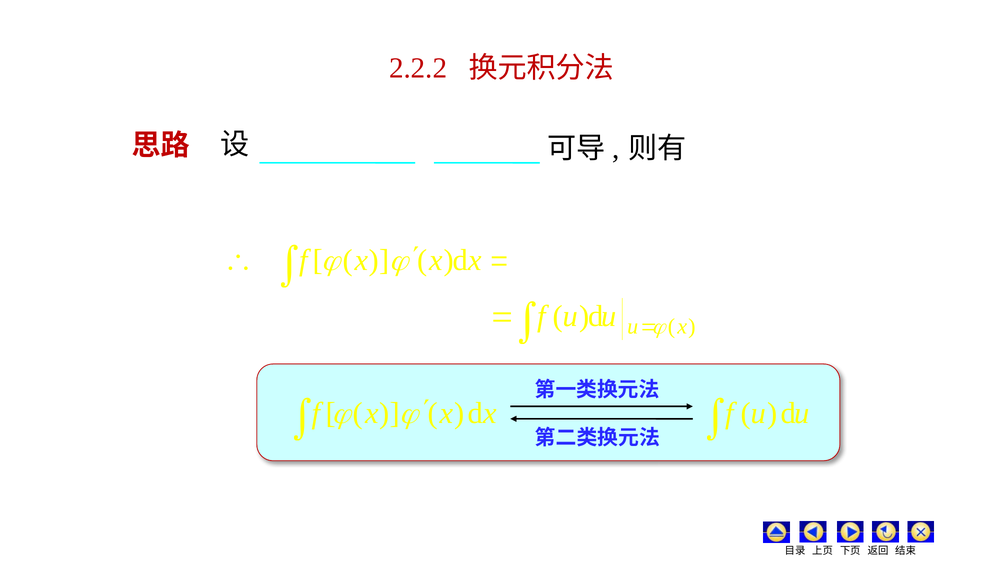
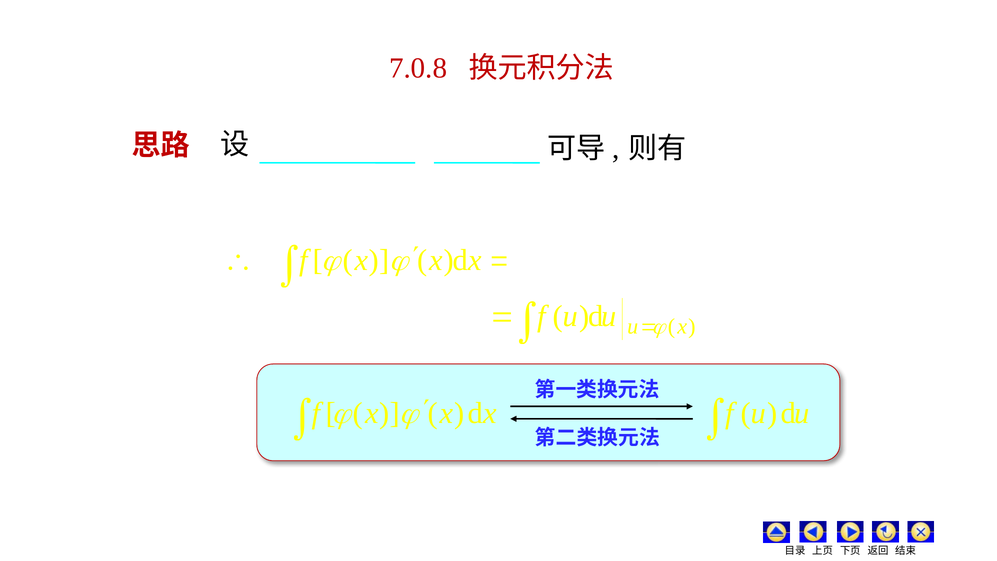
2.2.2: 2.2.2 -> 7.0.8
